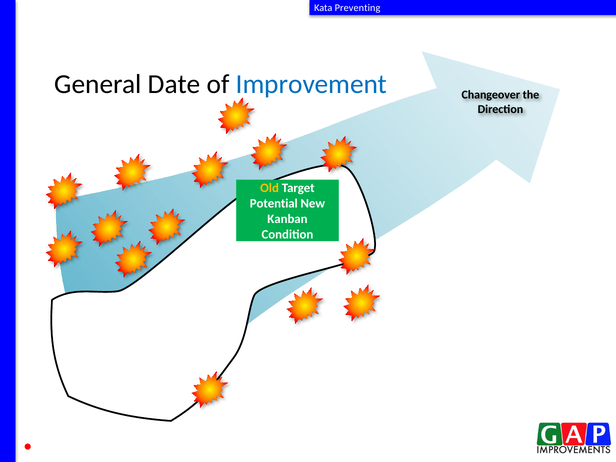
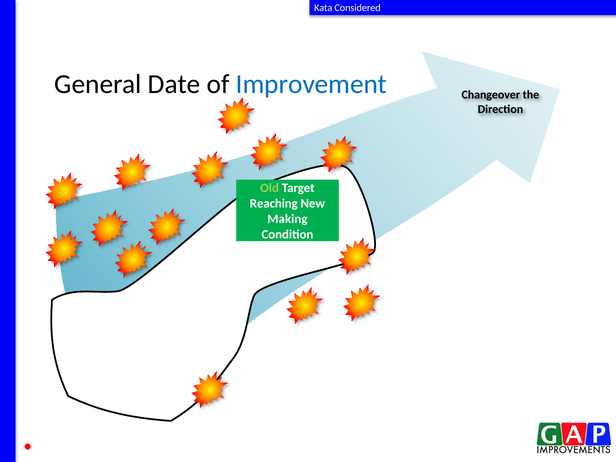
Preventing: Preventing -> Considered
Old colour: yellow -> light green
Potential: Potential -> Reaching
Kanban: Kanban -> Making
